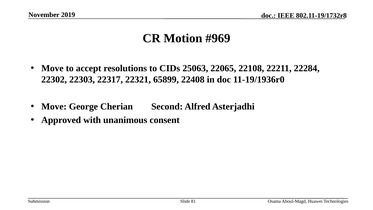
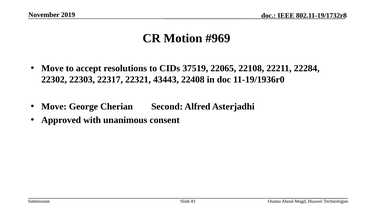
25063: 25063 -> 37519
65899: 65899 -> 43443
